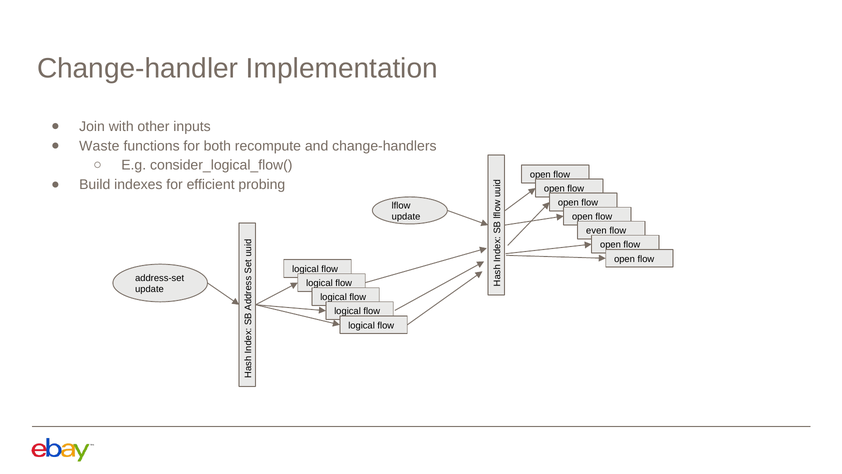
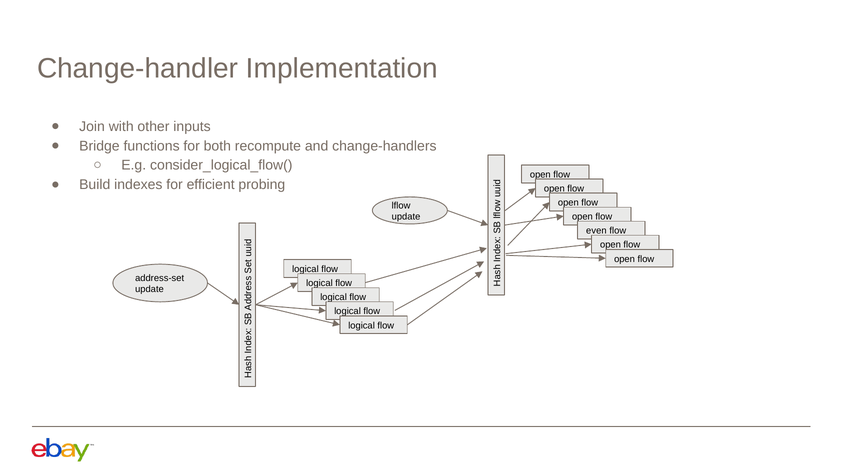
Waste: Waste -> Bridge
